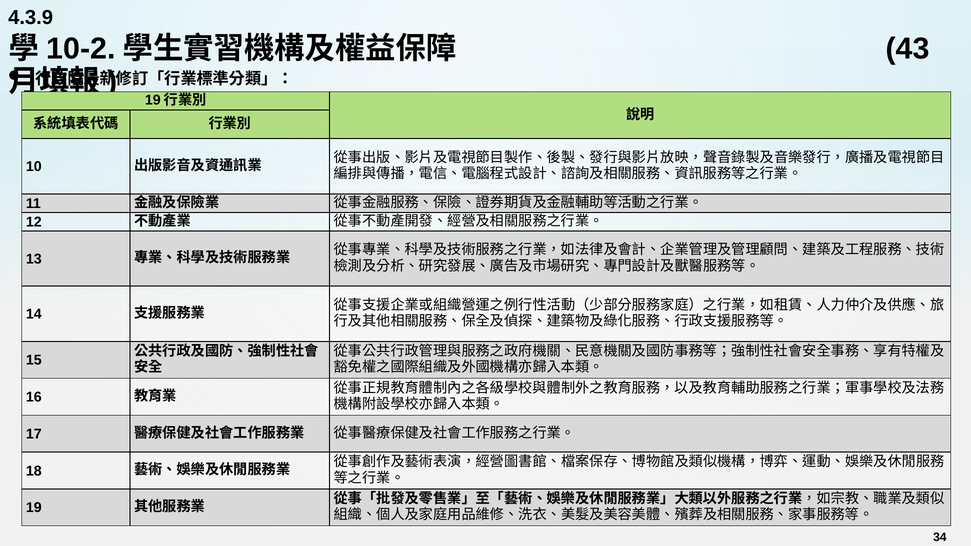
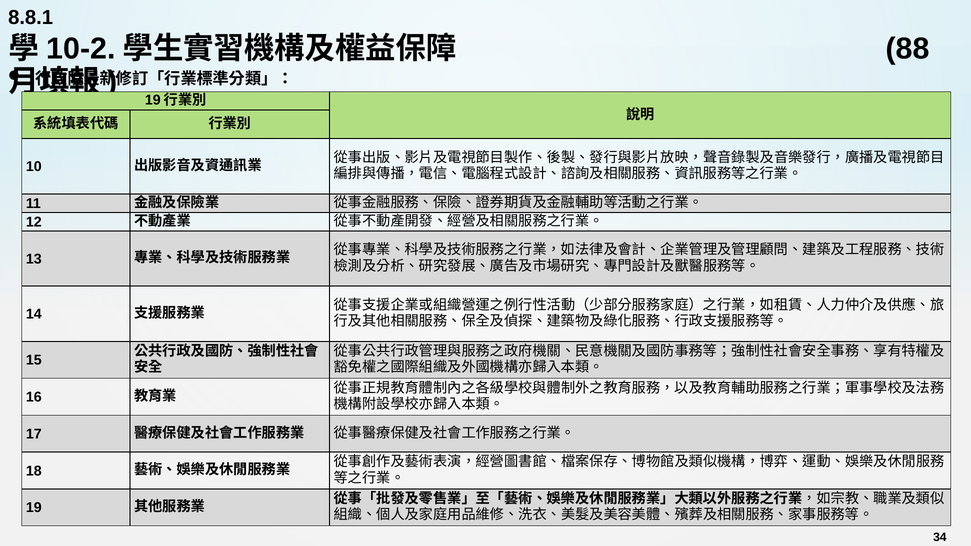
4.3.9: 4.3.9 -> 8.8.1
43: 43 -> 88
